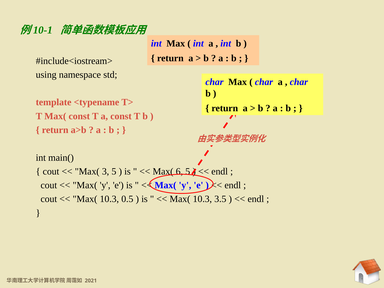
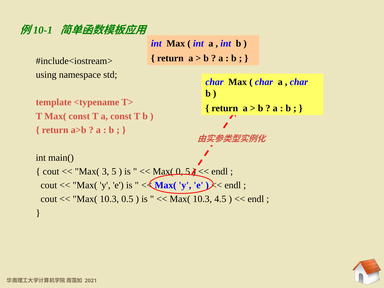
6: 6 -> 0
3.5: 3.5 -> 4.5
